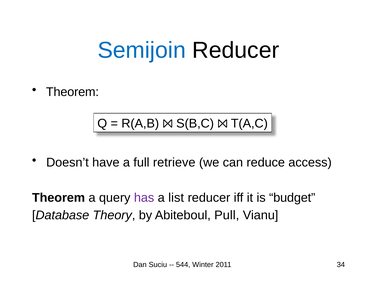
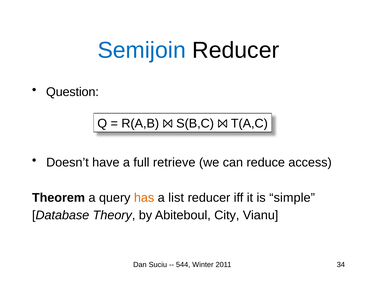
Theorem at (72, 92): Theorem -> Question
has colour: purple -> orange
budget: budget -> simple
Pull: Pull -> City
